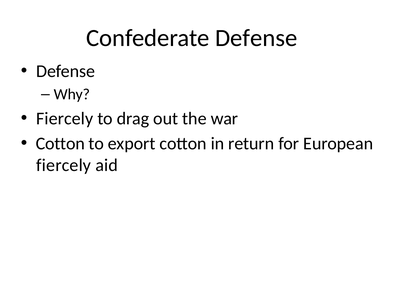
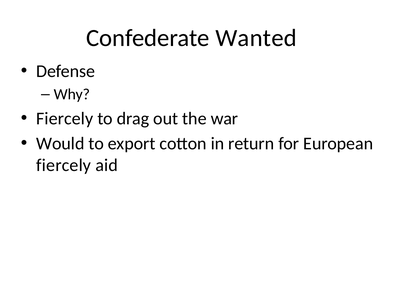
Confederate Defense: Defense -> Wanted
Cotton at (60, 144): Cotton -> Would
